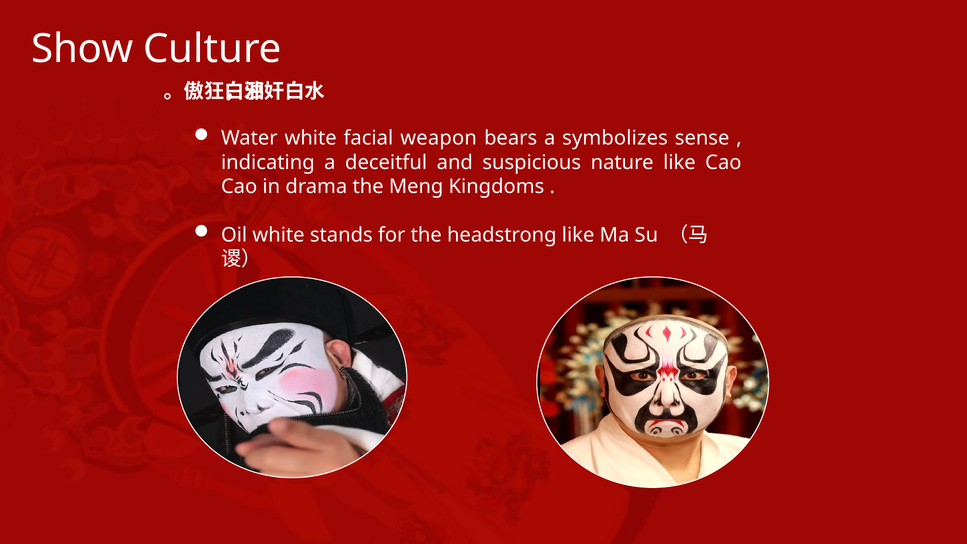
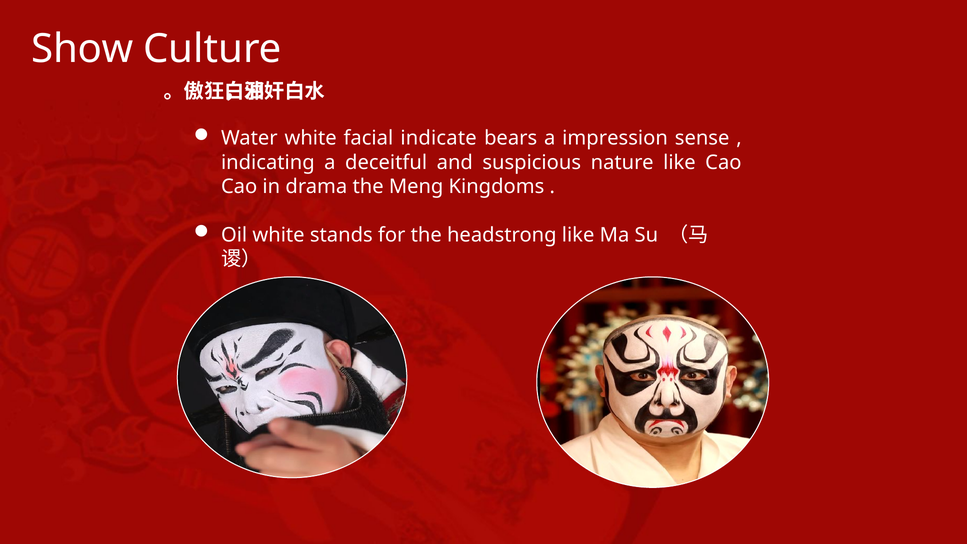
weapon: weapon -> indicate
symbolizes: symbolizes -> impression
